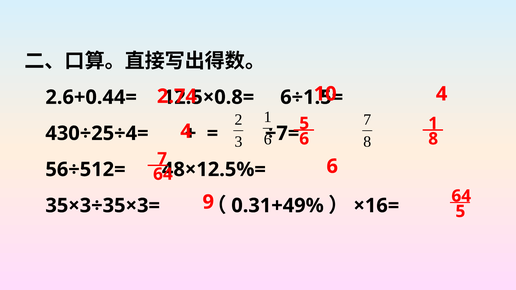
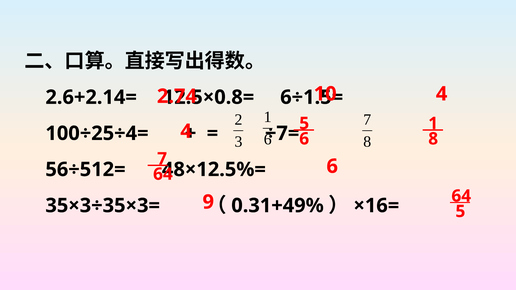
2.6+0.44=: 2.6+0.44= -> 2.6+2.14=
430÷25÷4=: 430÷25÷4= -> 100÷25÷4=
